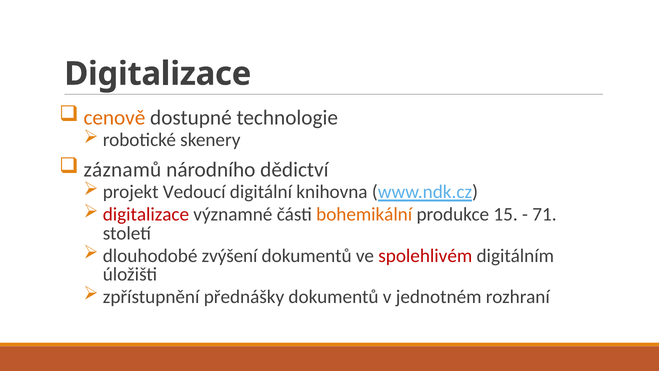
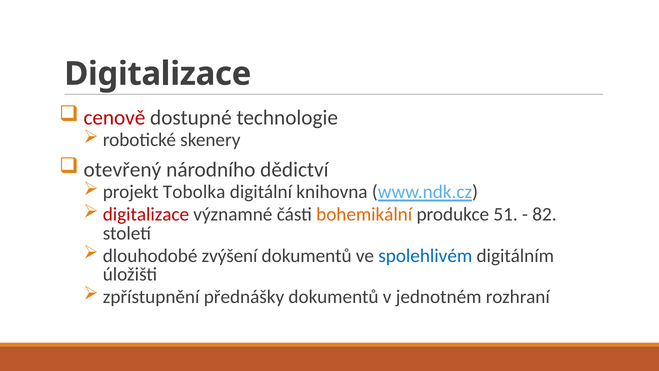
cenově colour: orange -> red
záznamů: záznamů -> otevřený
Vedoucí: Vedoucí -> Tobolka
15: 15 -> 51
71: 71 -> 82
spolehlivém colour: red -> blue
